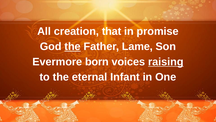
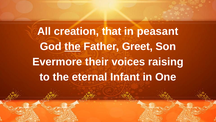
promise: promise -> peasant
Lame: Lame -> Greet
born: born -> their
raising underline: present -> none
